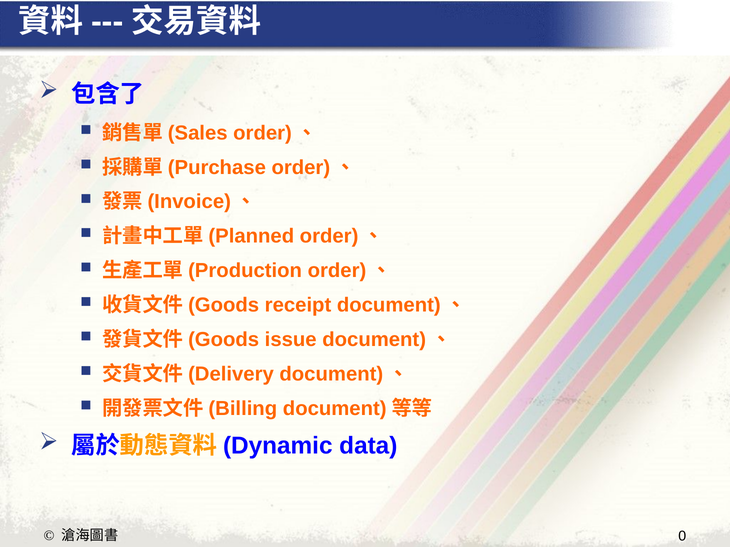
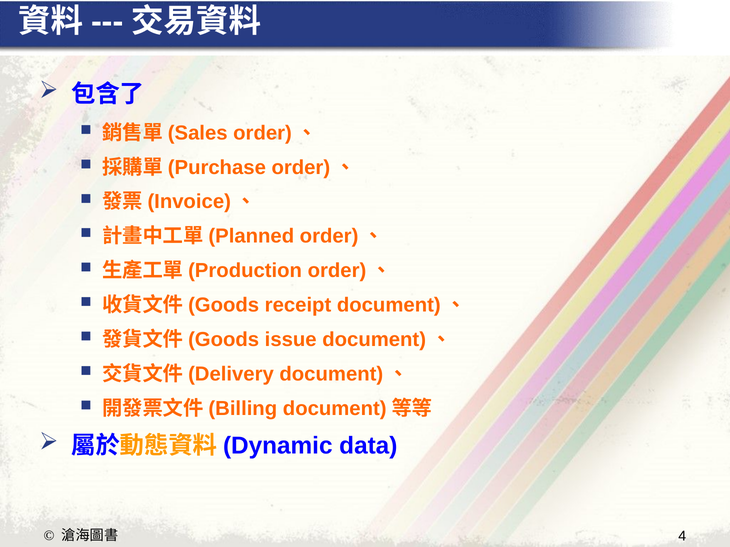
0: 0 -> 4
